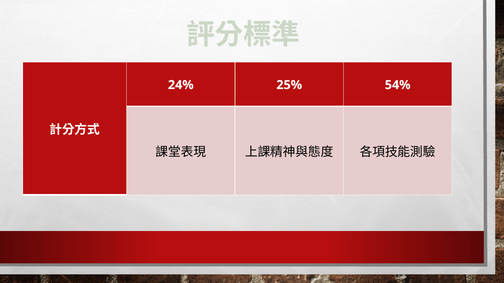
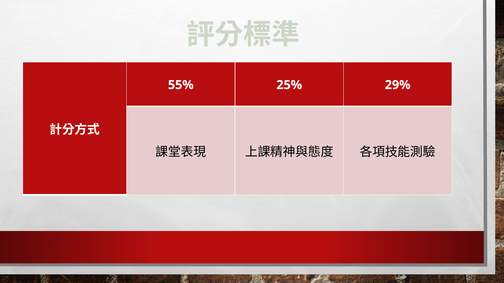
24%: 24% -> 55%
54%: 54% -> 29%
